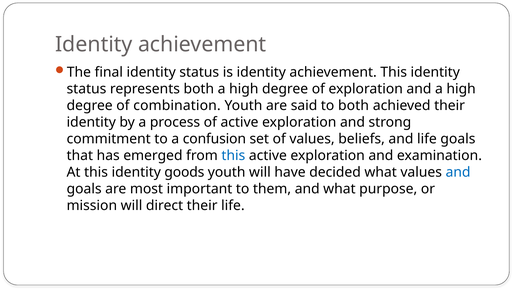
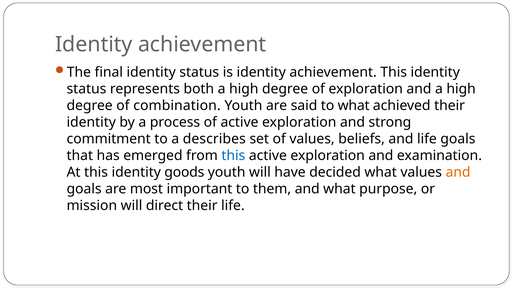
to both: both -> what
confusion: confusion -> describes
and at (458, 172) colour: blue -> orange
